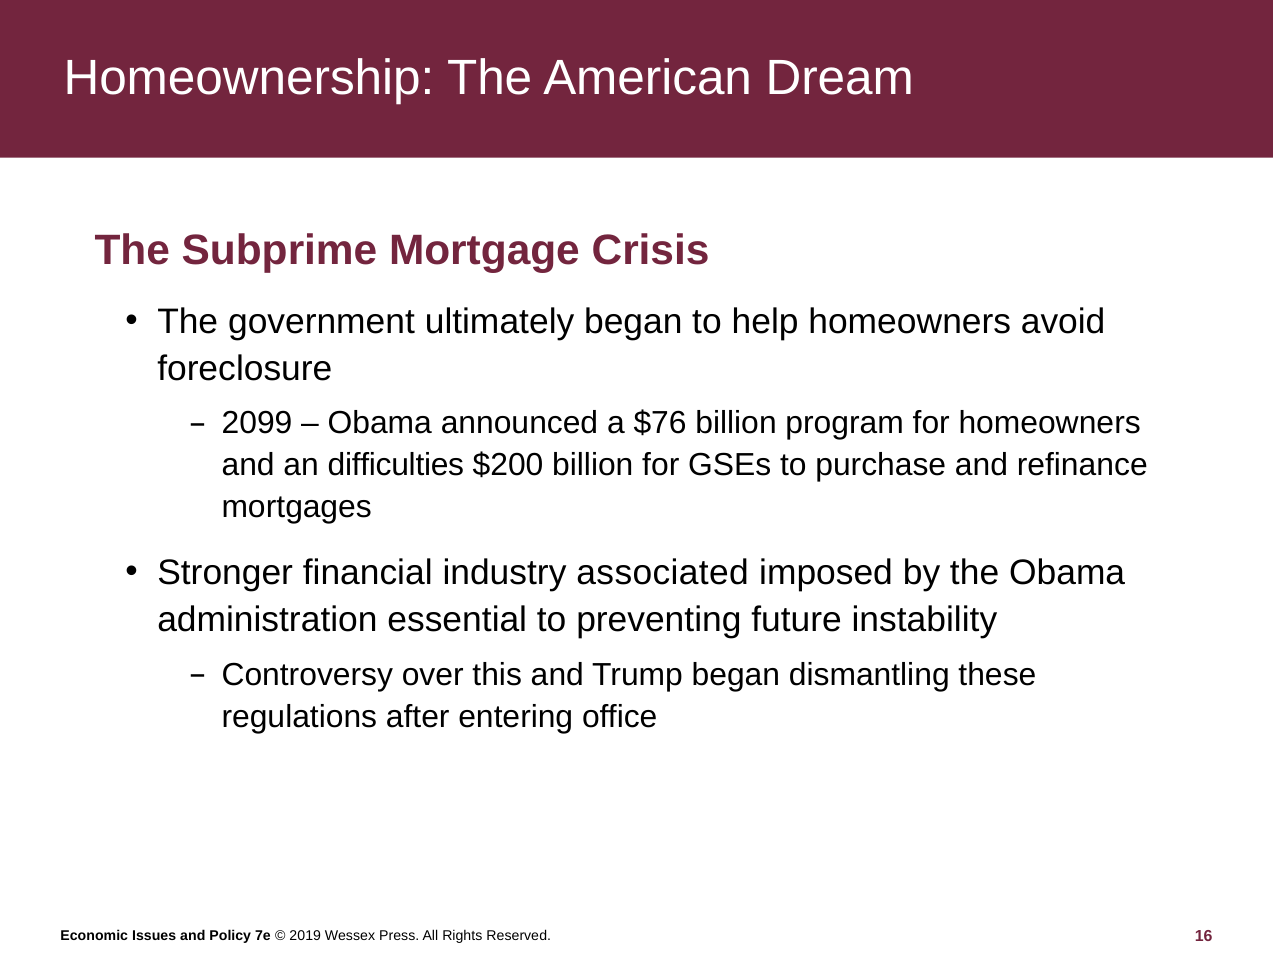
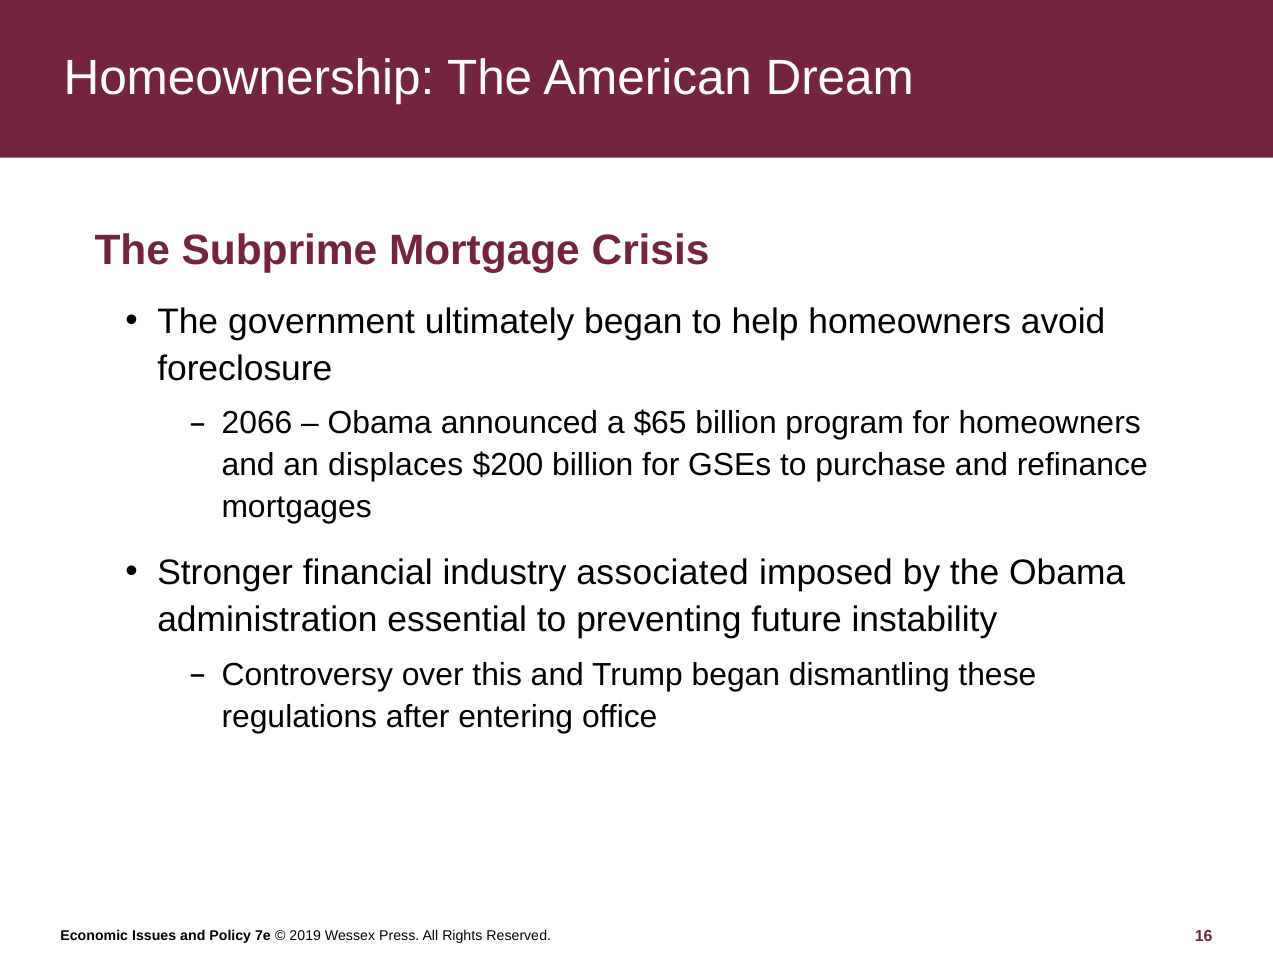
2099: 2099 -> 2066
$76: $76 -> $65
difficulties: difficulties -> displaces
